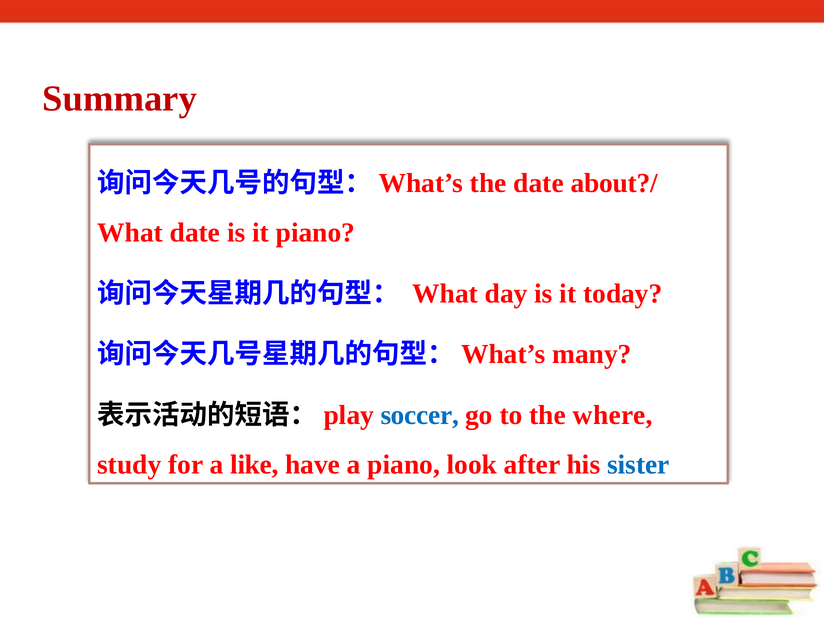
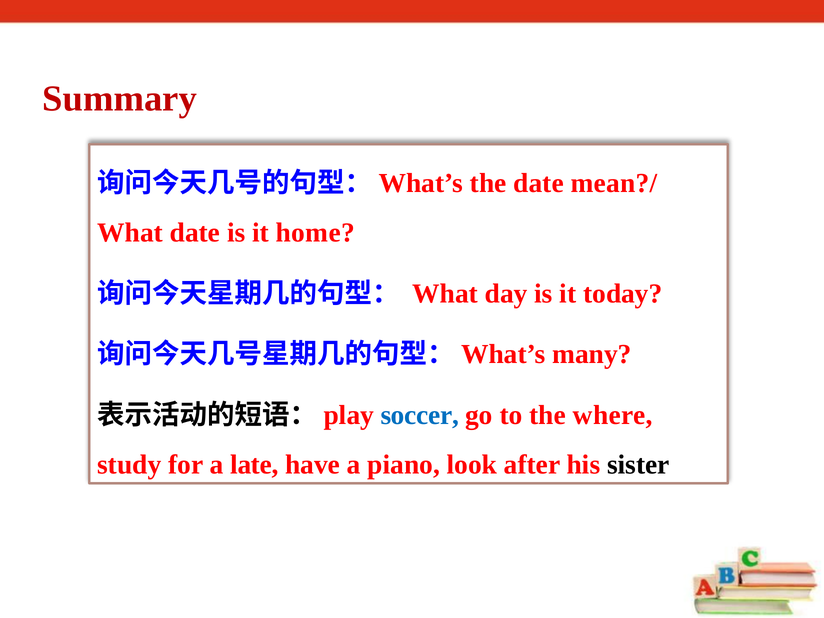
about?/: about?/ -> mean?/
it piano: piano -> home
like: like -> late
sister colour: blue -> black
